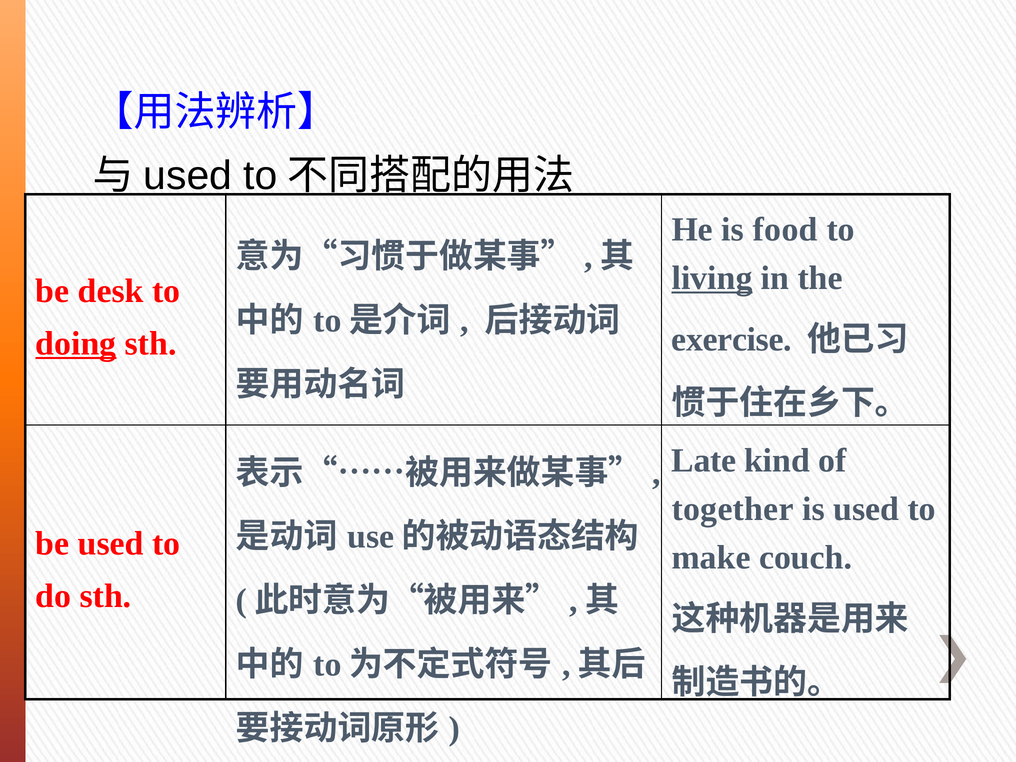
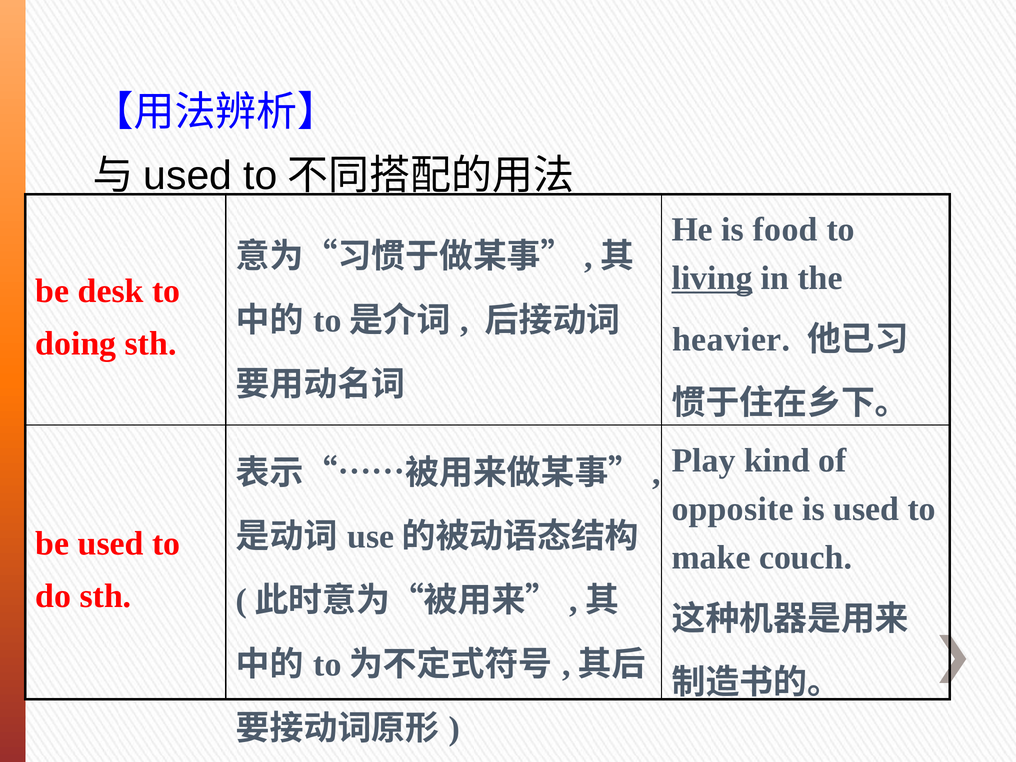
exercise: exercise -> heavier
doing underline: present -> none
Late: Late -> Play
together: together -> opposite
